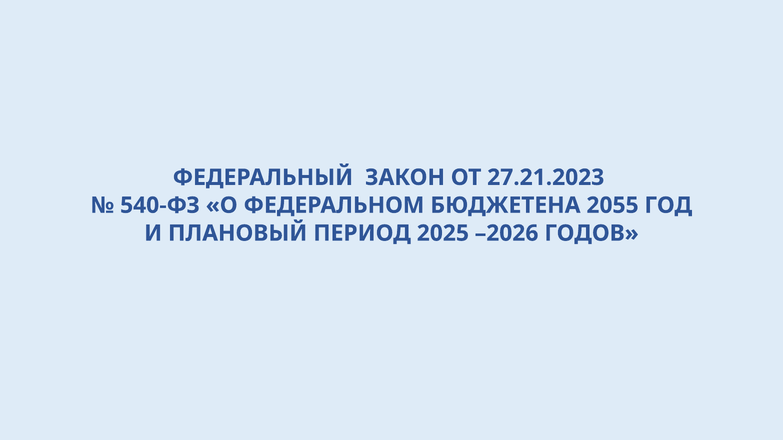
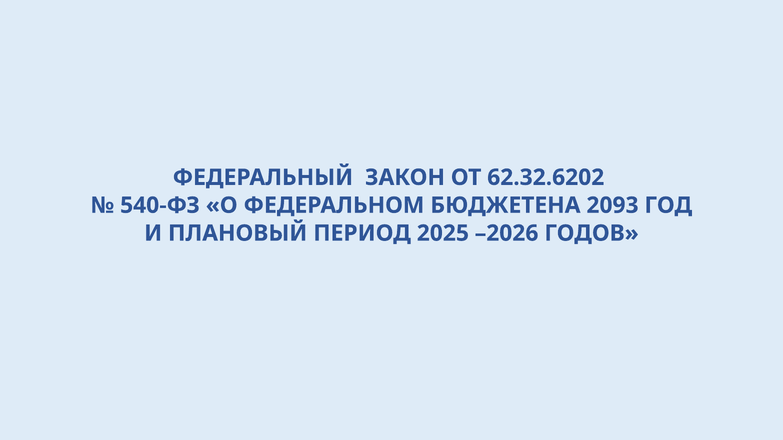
27.21.2023: 27.21.2023 -> 62.32.6202
2055: 2055 -> 2093
